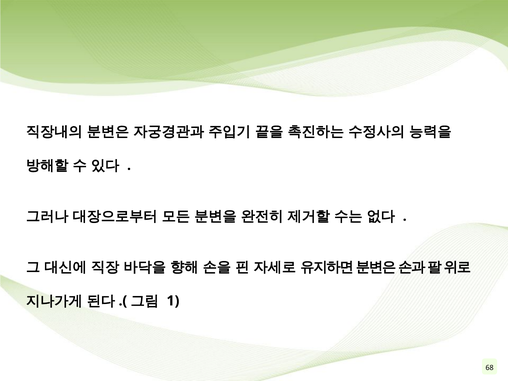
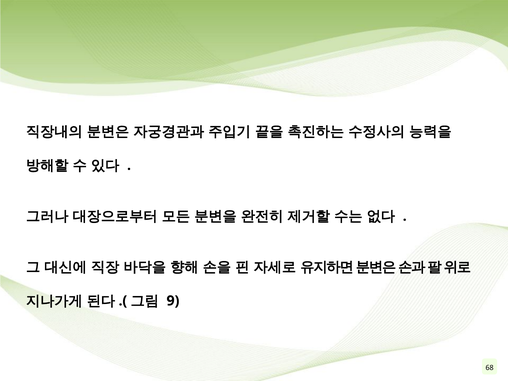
1: 1 -> 9
